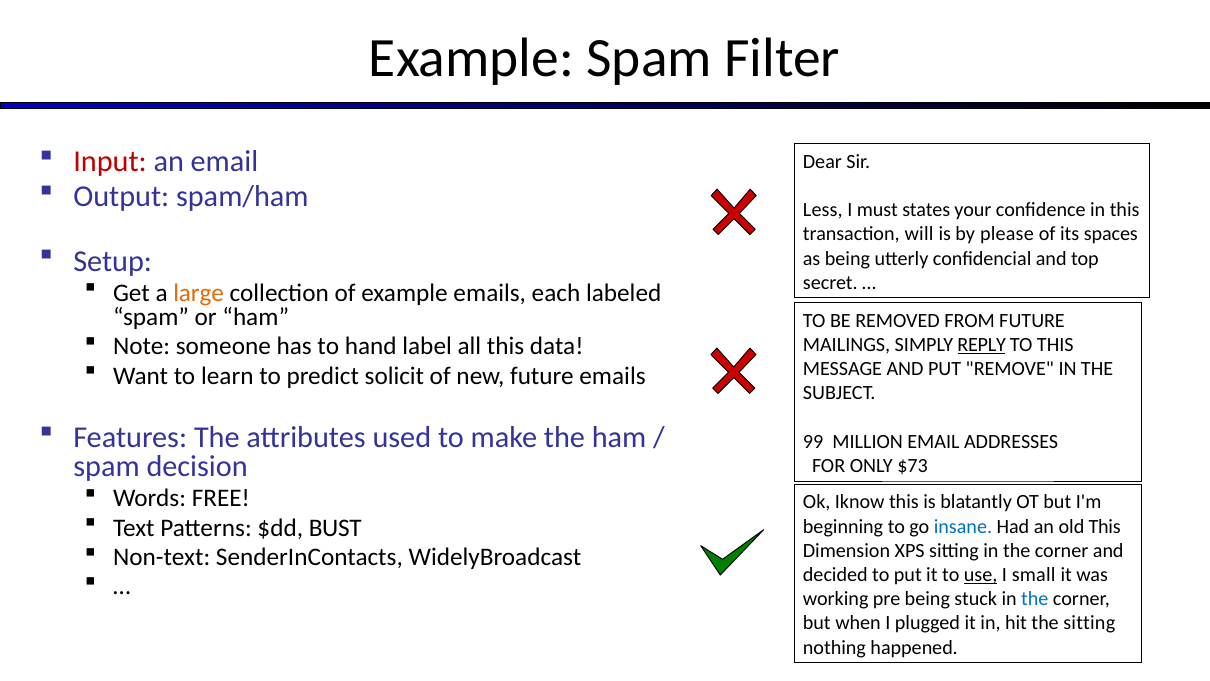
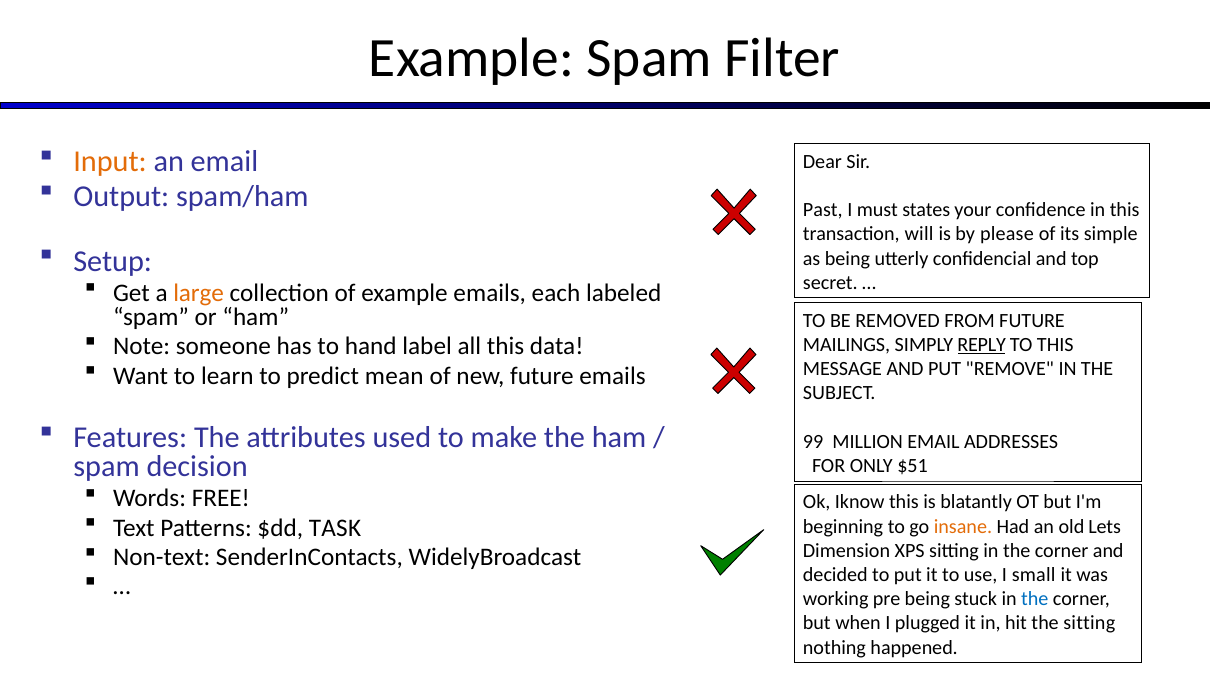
Input colour: red -> orange
Less: Less -> Past
spaces: spaces -> simple
solicit: solicit -> mean
$73: $73 -> $51
BUST: BUST -> TASK
insane colour: blue -> orange
old This: This -> Lets
use underline: present -> none
